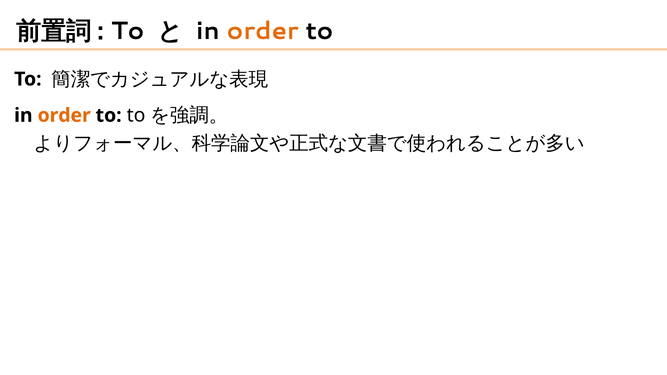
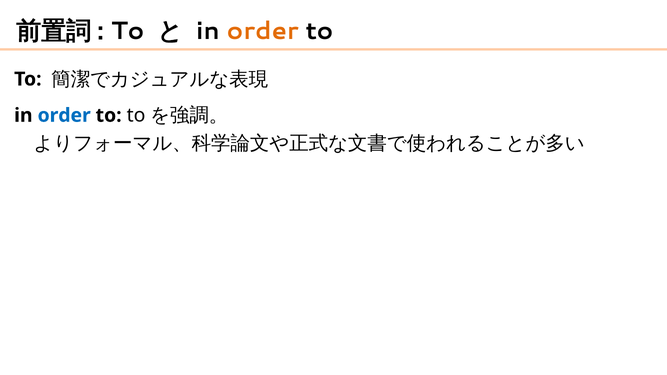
order at (64, 115) colour: orange -> blue
